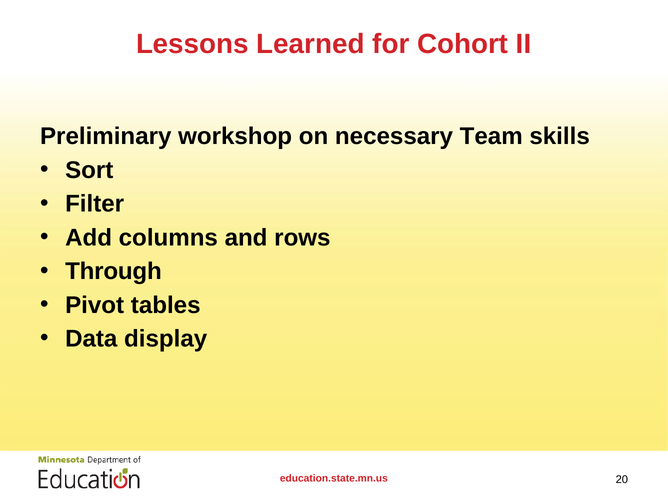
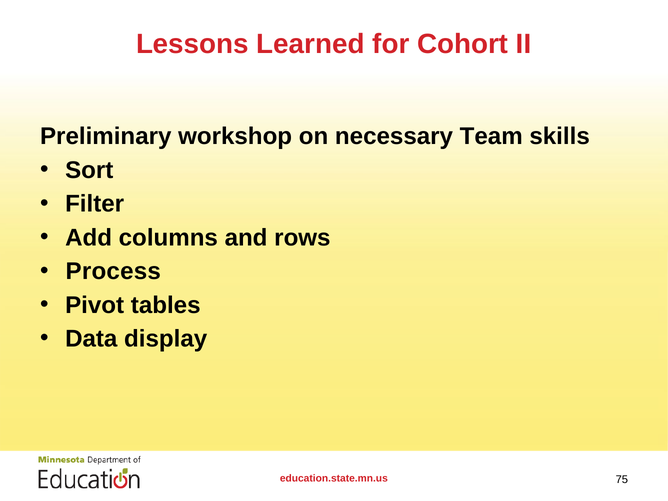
Through: Through -> Process
20: 20 -> 75
